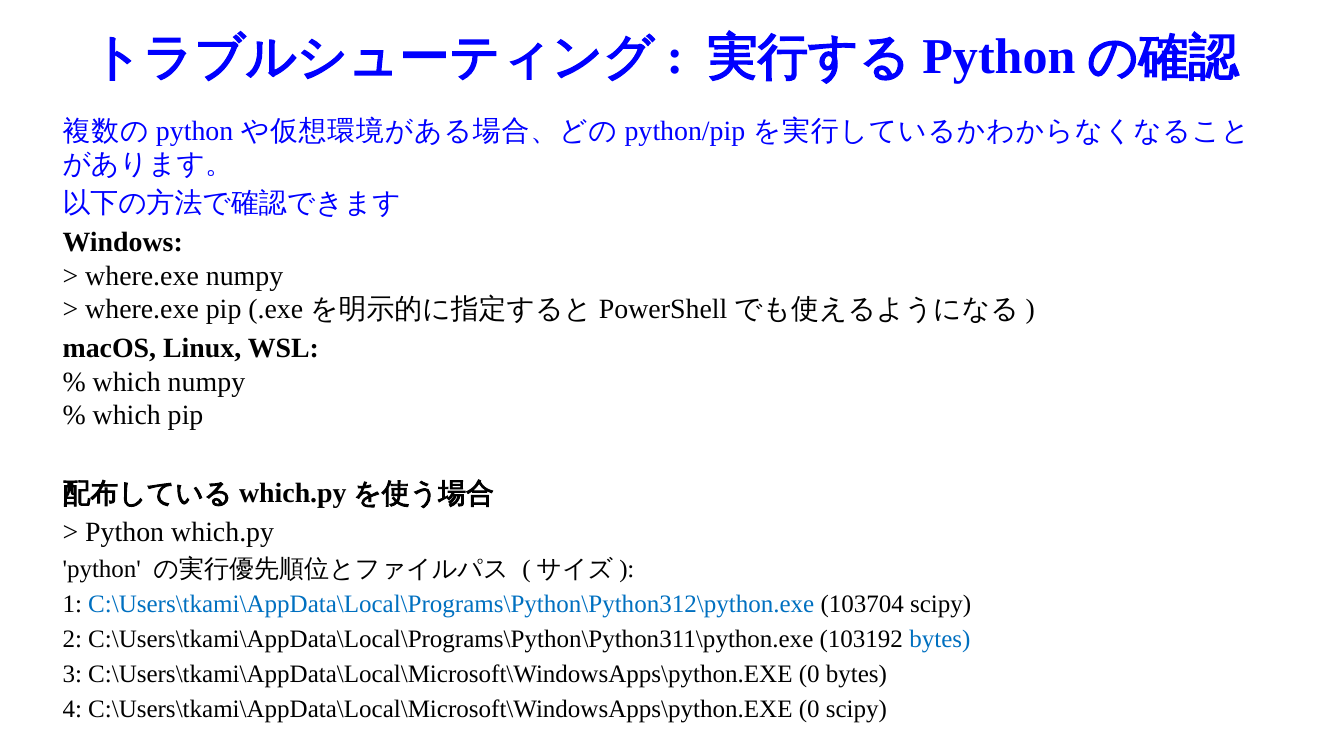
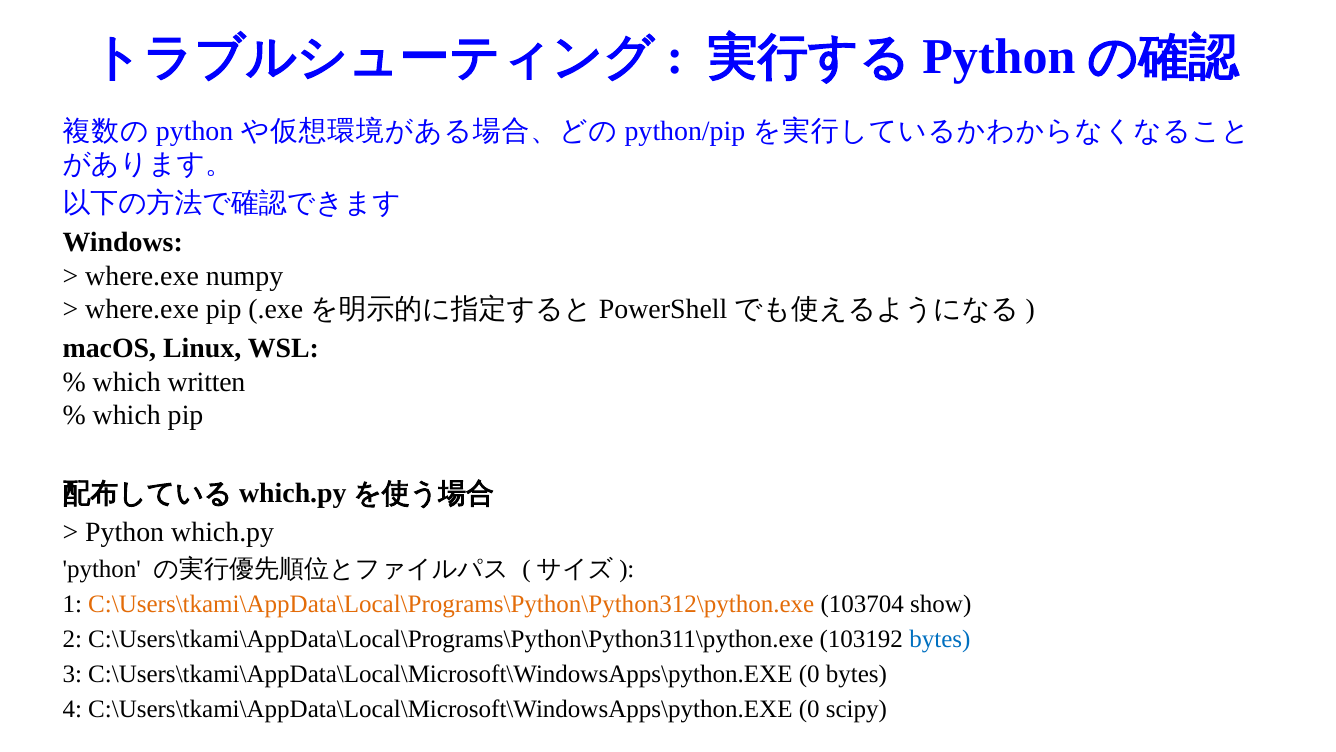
which numpy: numpy -> written
C:\Users\tkami\AppData\Local\Programs\Python\Python312\python.exe colour: blue -> orange
103704 scipy: scipy -> show
